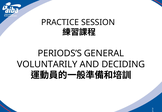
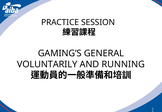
PERIODS’S: PERIODS’S -> GAMING’S
DECIDING: DECIDING -> RUNNING
